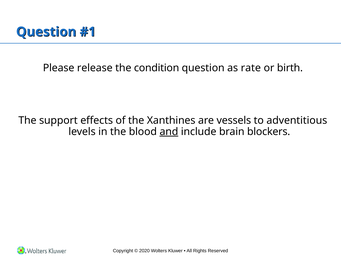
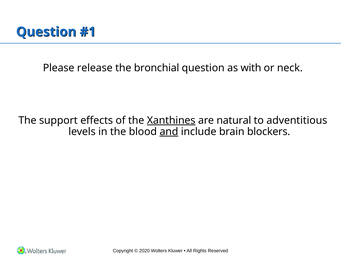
condition: condition -> bronchial
rate: rate -> with
birth: birth -> neck
Xanthines underline: none -> present
vessels: vessels -> natural
